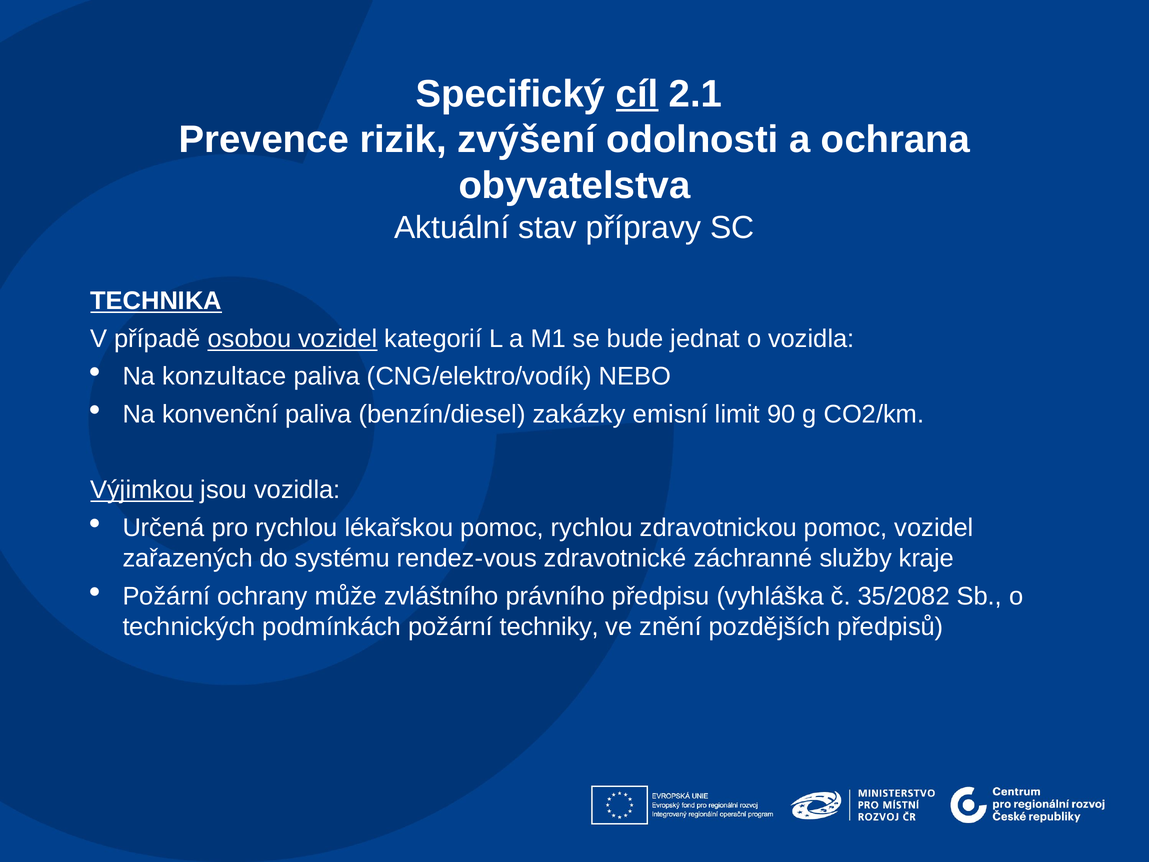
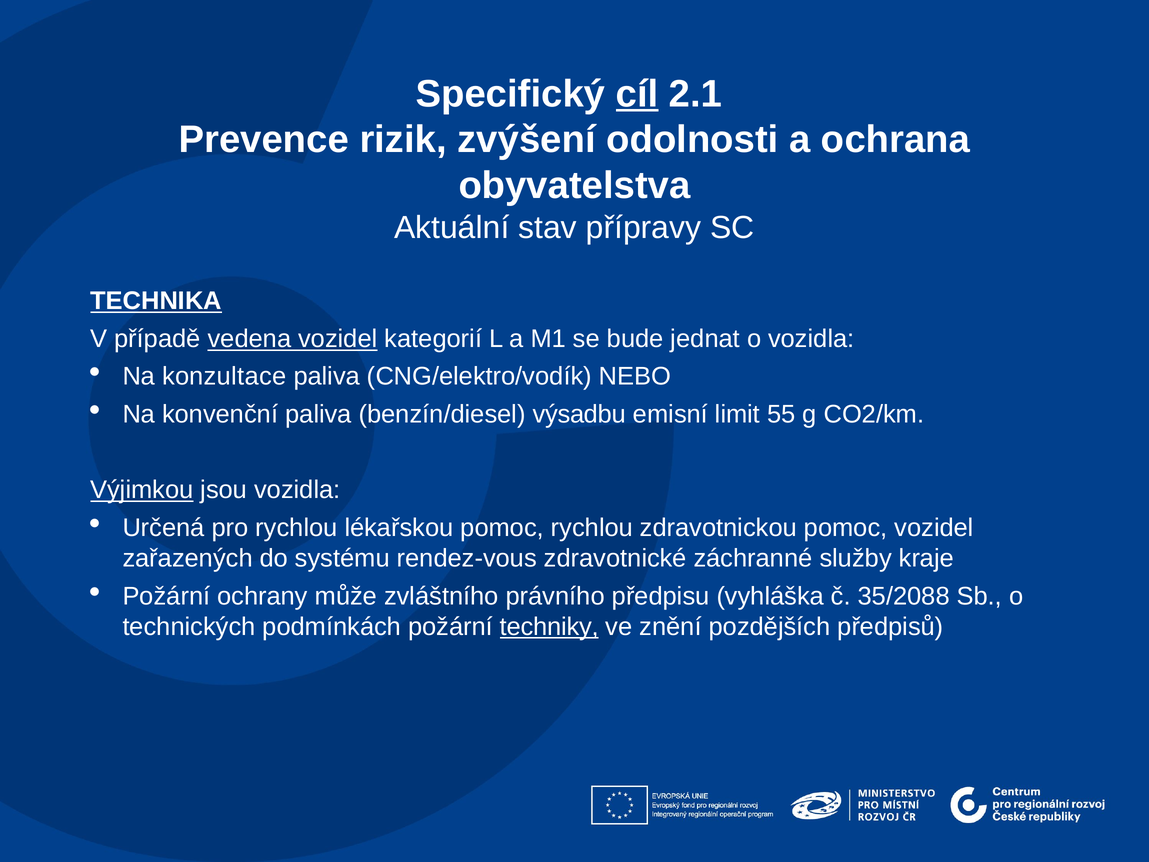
osobou: osobou -> vedena
zakázky: zakázky -> výsadbu
90: 90 -> 55
35/2082: 35/2082 -> 35/2088
techniky underline: none -> present
